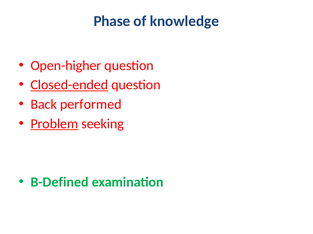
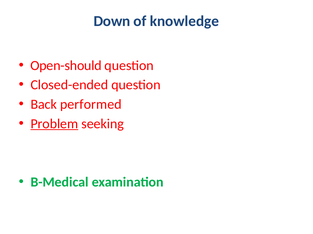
Phase: Phase -> Down
Open-higher: Open-higher -> Open-should
Closed-ended underline: present -> none
B-Defined: B-Defined -> B-Medical
